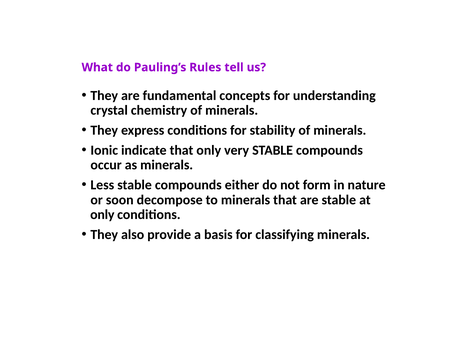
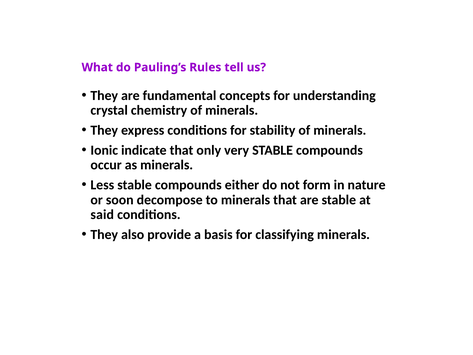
only at (102, 215): only -> said
